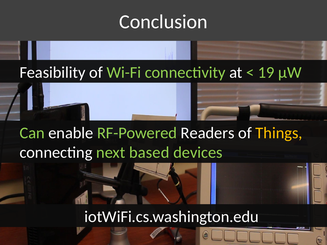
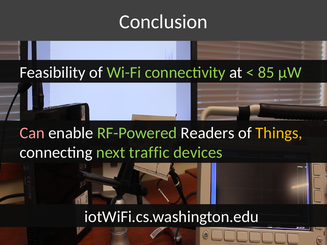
19: 19 -> 85
Can colour: light green -> pink
based: based -> traffic
